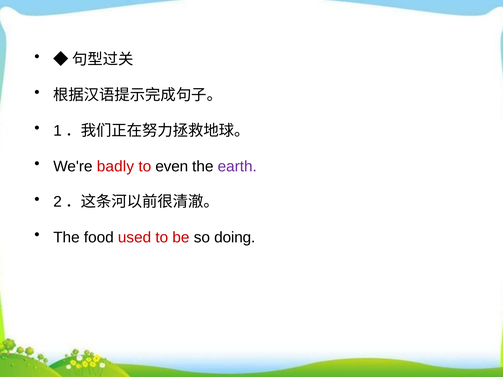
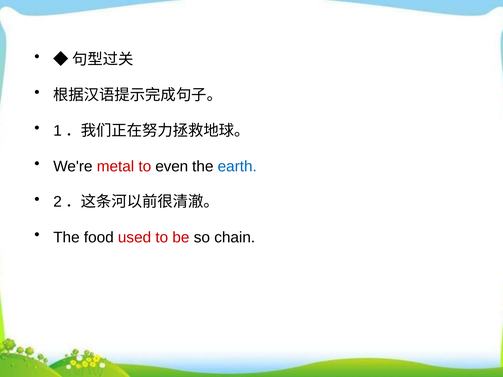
badly: badly -> metal
earth colour: purple -> blue
doing: doing -> chain
